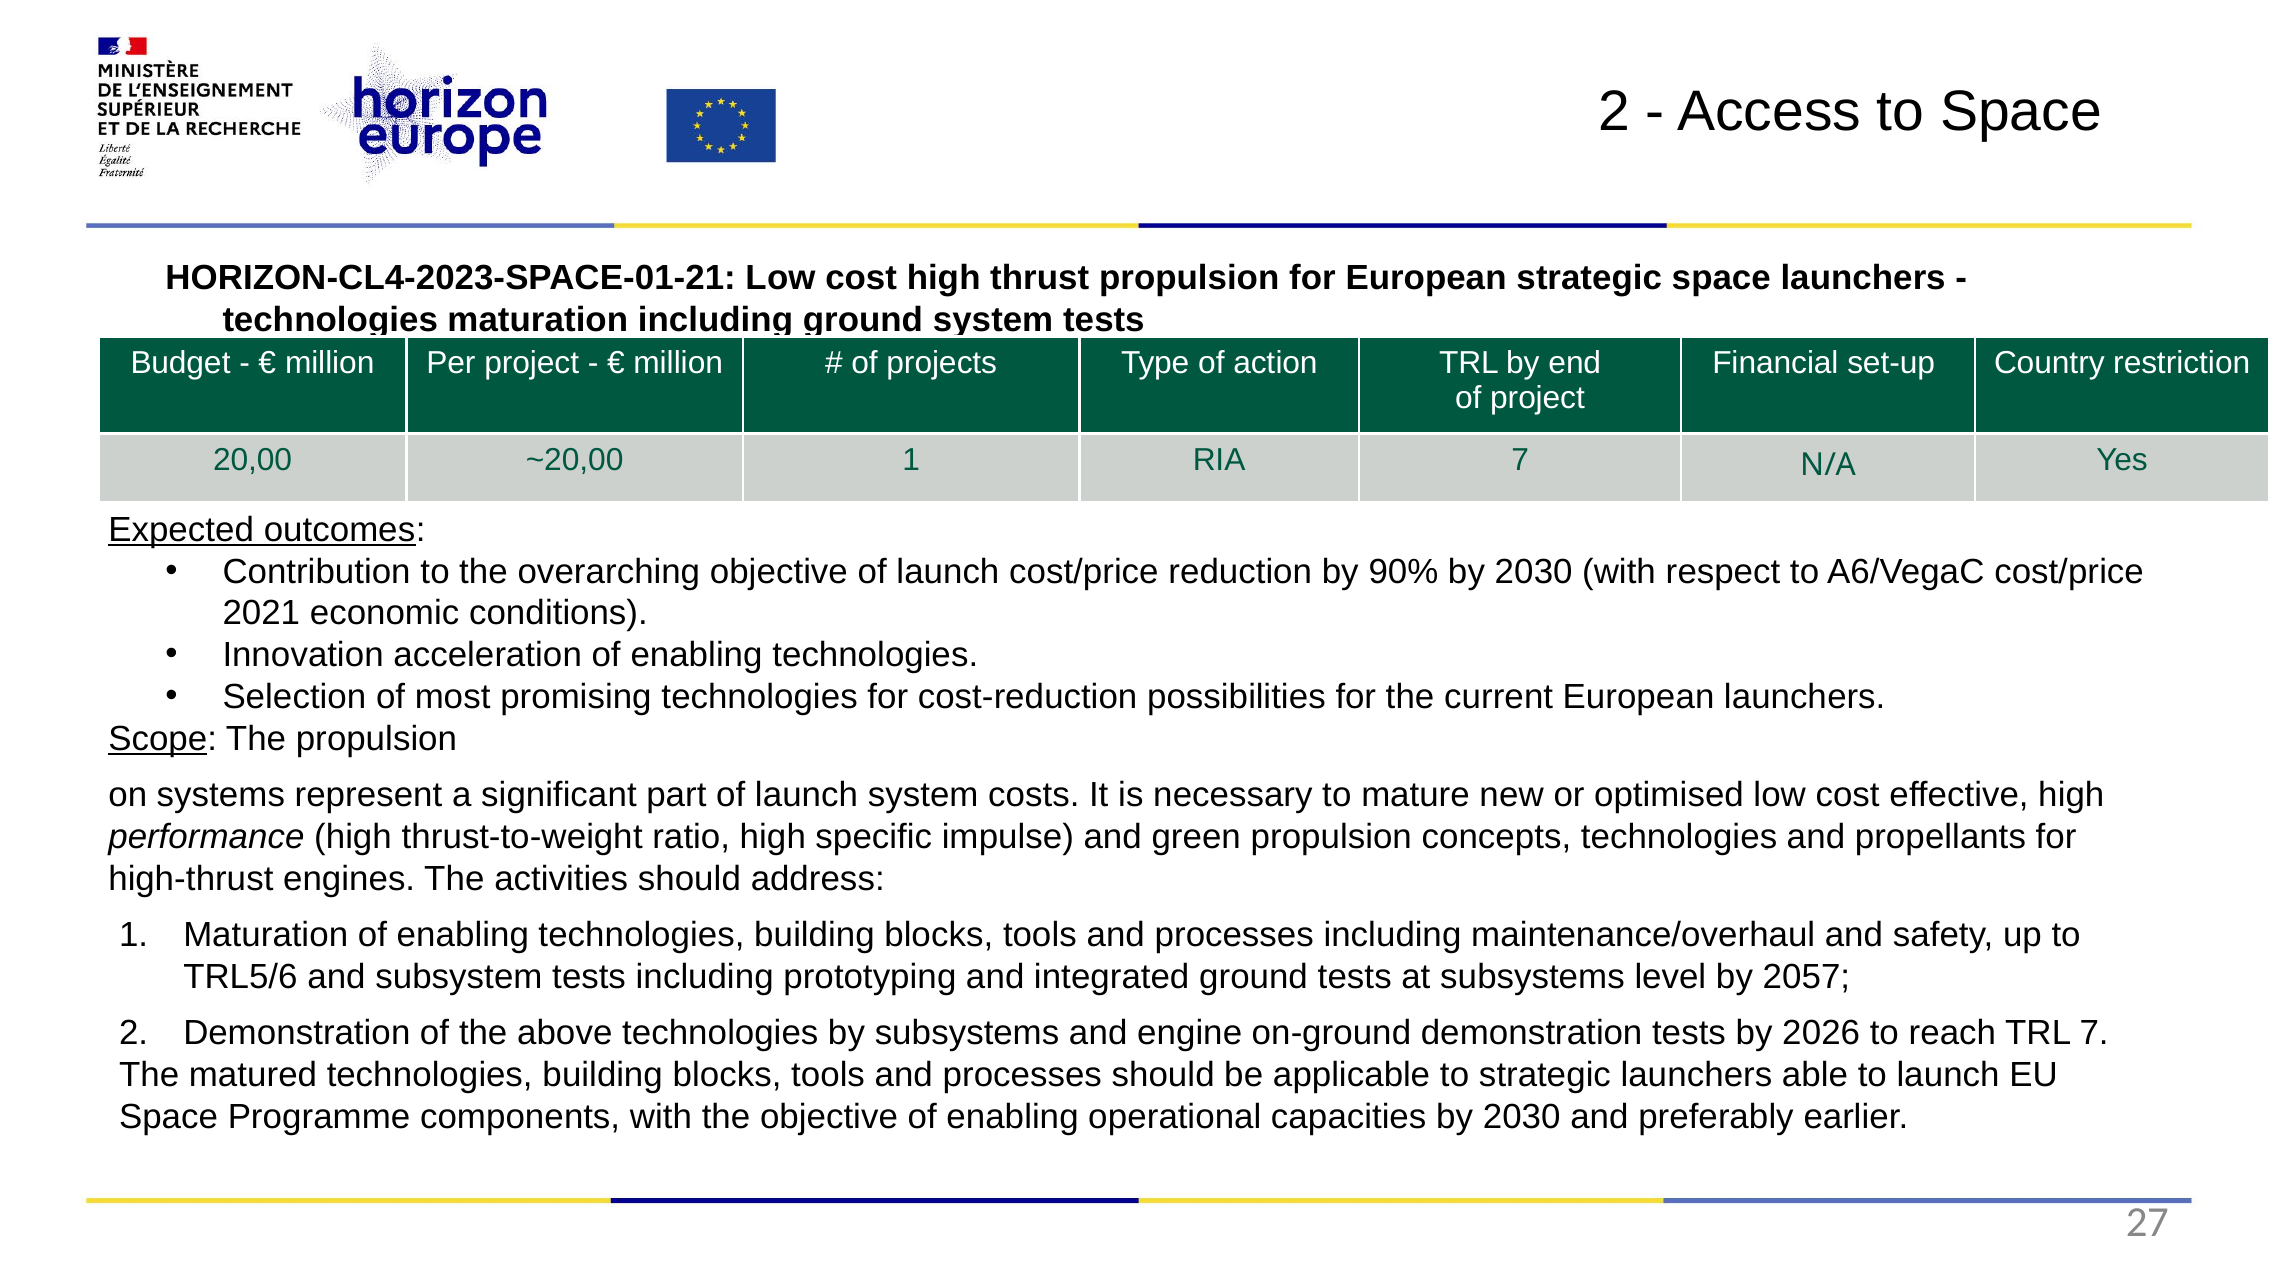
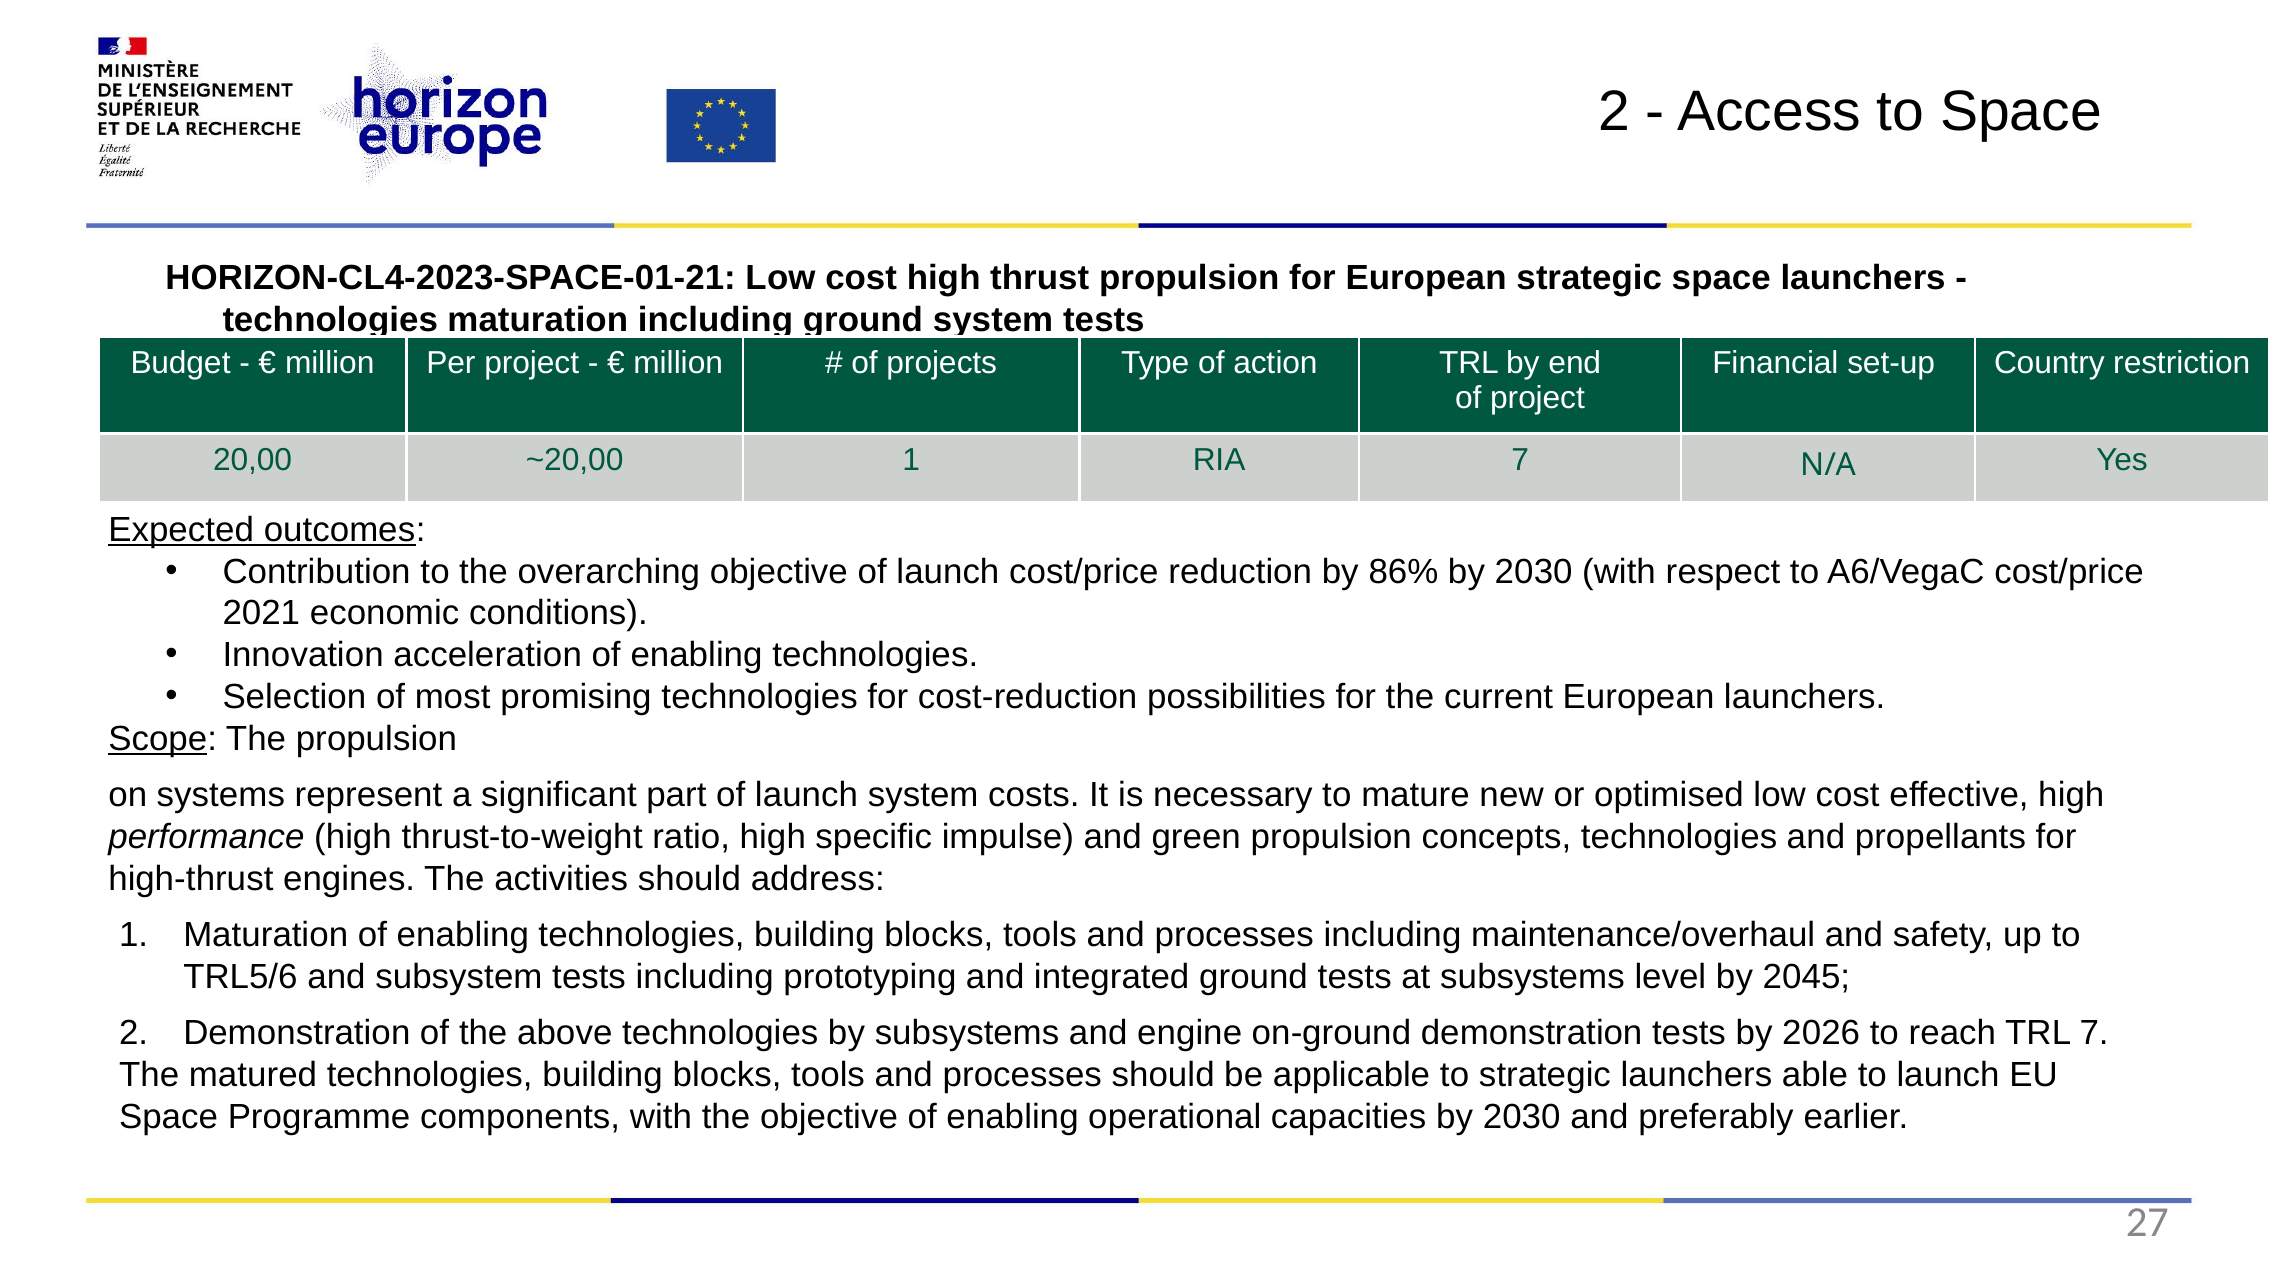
90%: 90% -> 86%
2057: 2057 -> 2045
